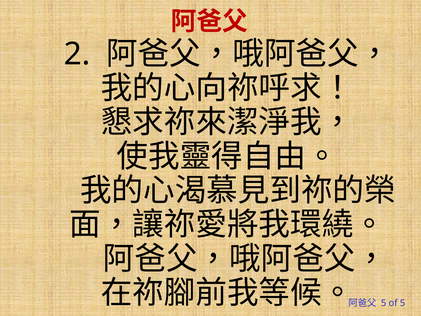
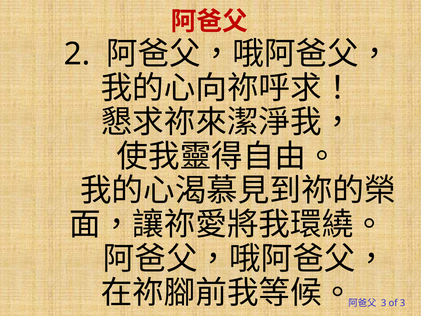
5 at (384, 303): 5 -> 3
of 5: 5 -> 3
